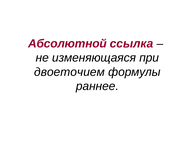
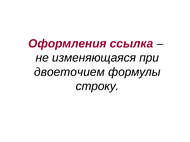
Абсолютной: Абсолютной -> Оформления
раннее: раннее -> строку
